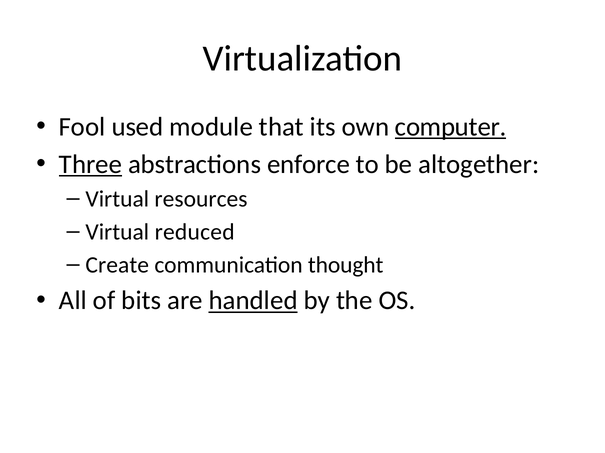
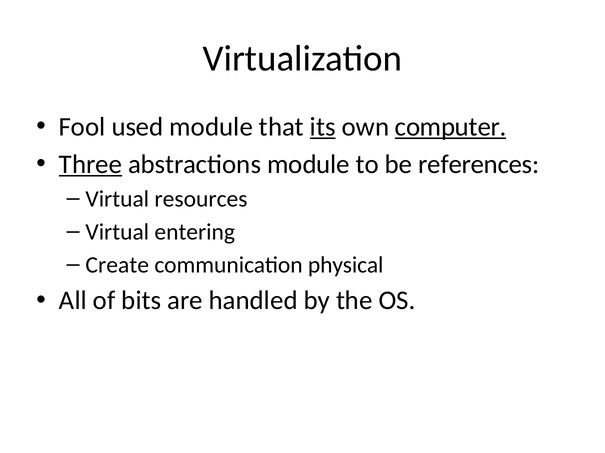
its underline: none -> present
abstractions enforce: enforce -> module
altogether: altogether -> references
reduced: reduced -> entering
thought: thought -> physical
handled underline: present -> none
